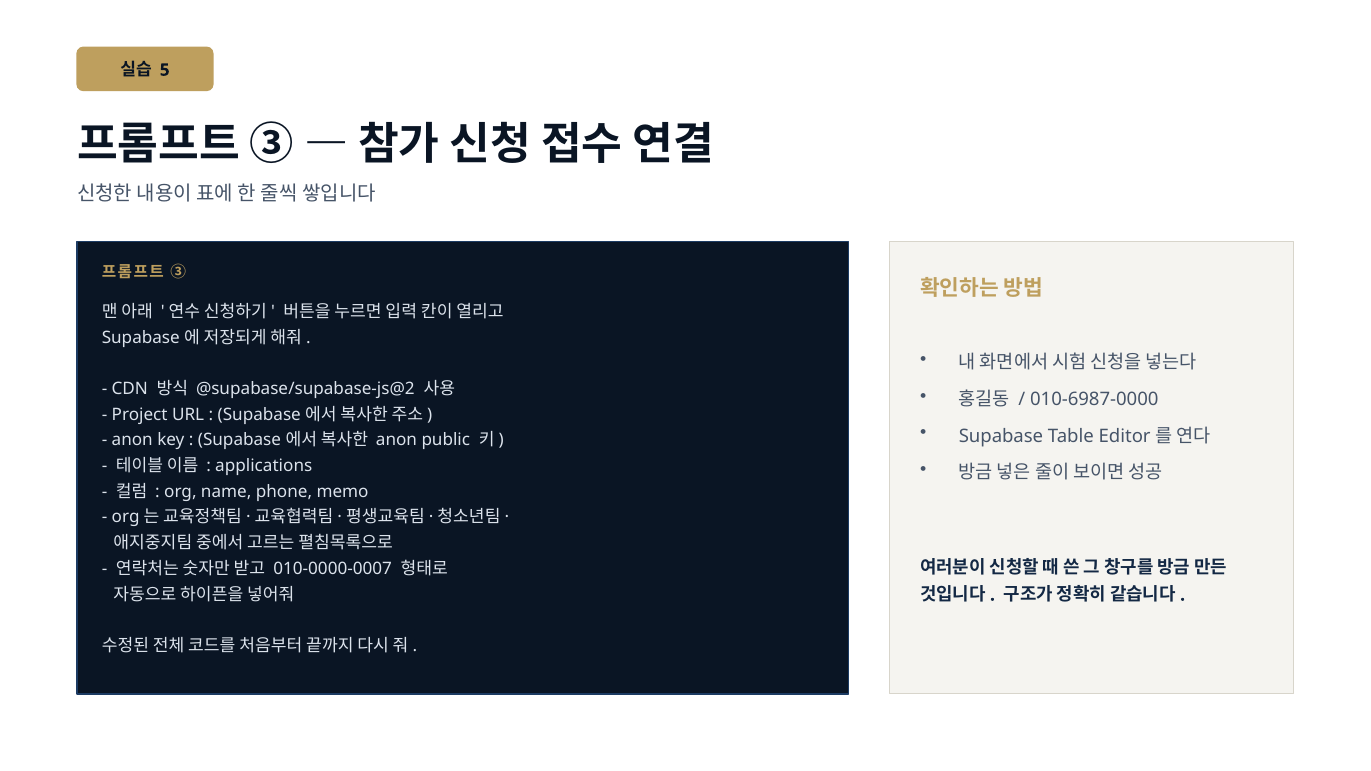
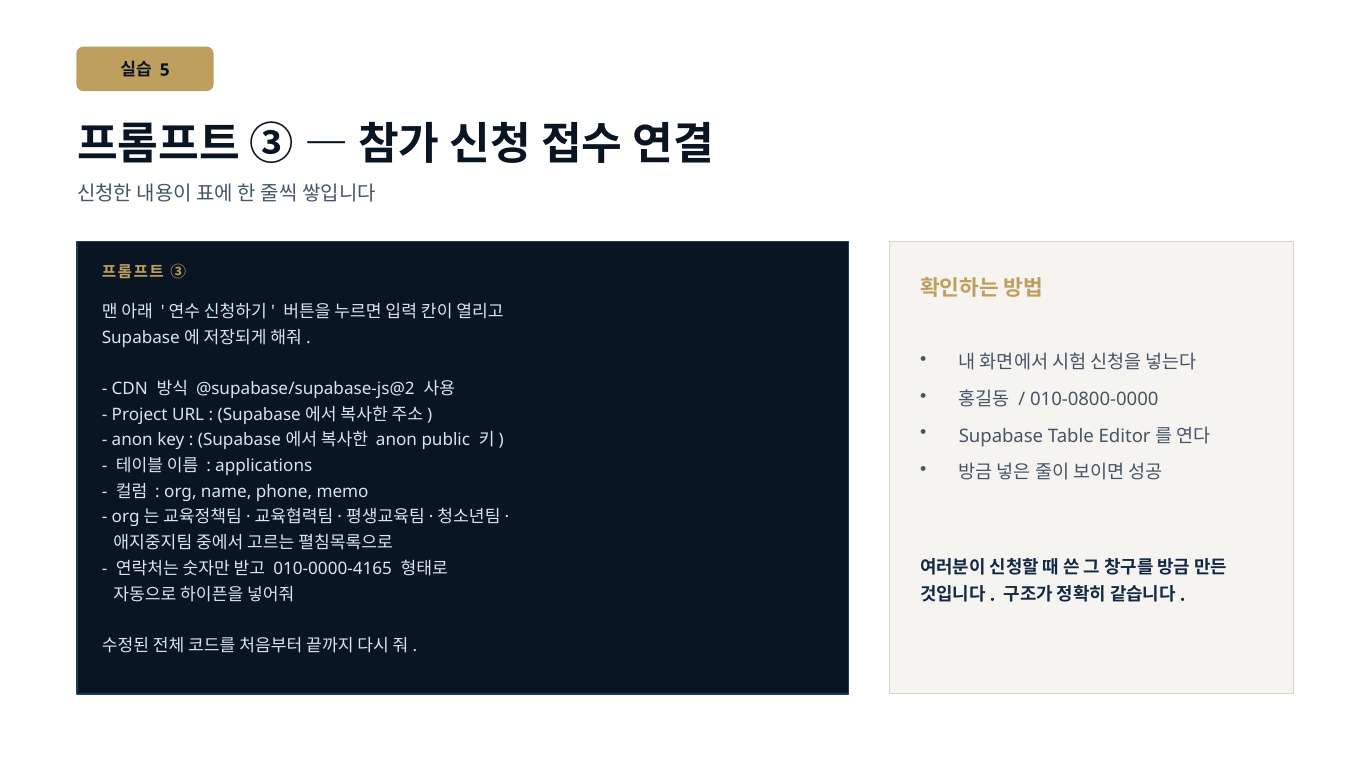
010-6987-0000: 010-6987-0000 -> 010-0800-0000
010-0000-0007: 010-0000-0007 -> 010-0000-4165
